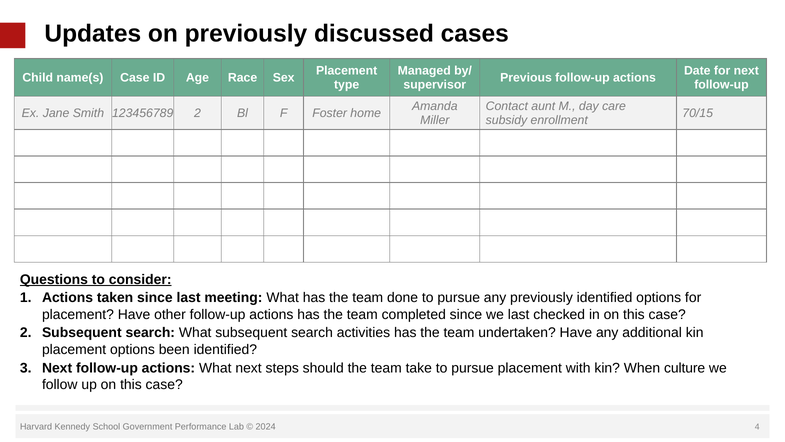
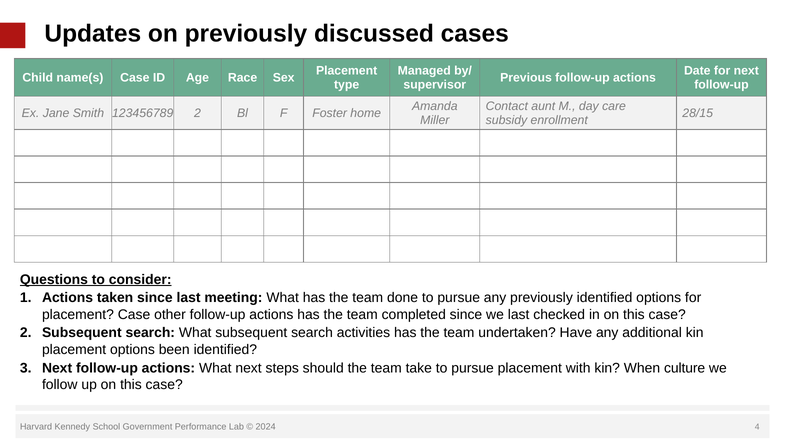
70/15: 70/15 -> 28/15
placement Have: Have -> Case
